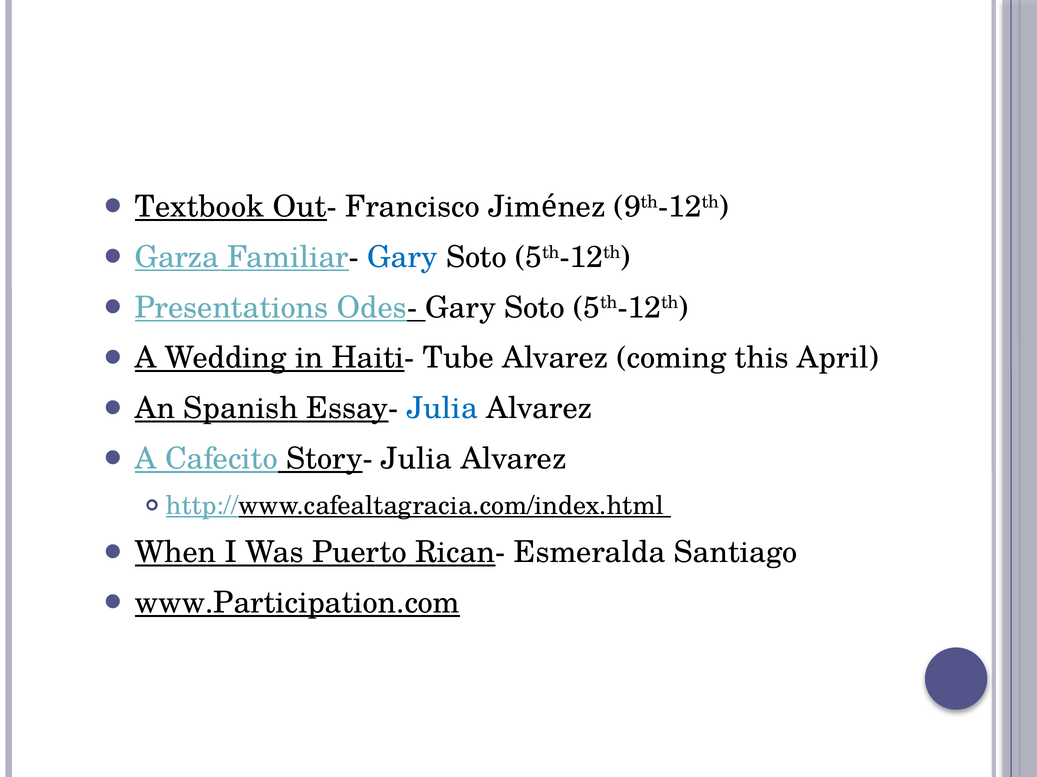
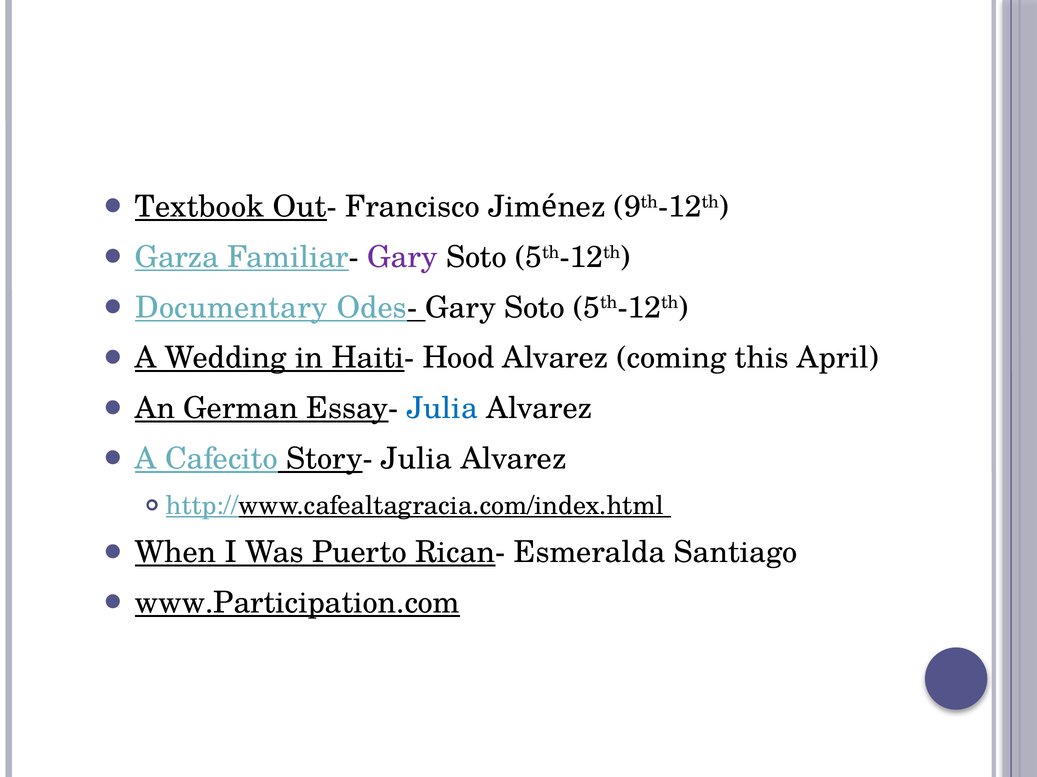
Gary at (402, 257) colour: blue -> purple
Presentations: Presentations -> Documentary
Tube: Tube -> Hood
Spanish: Spanish -> German
